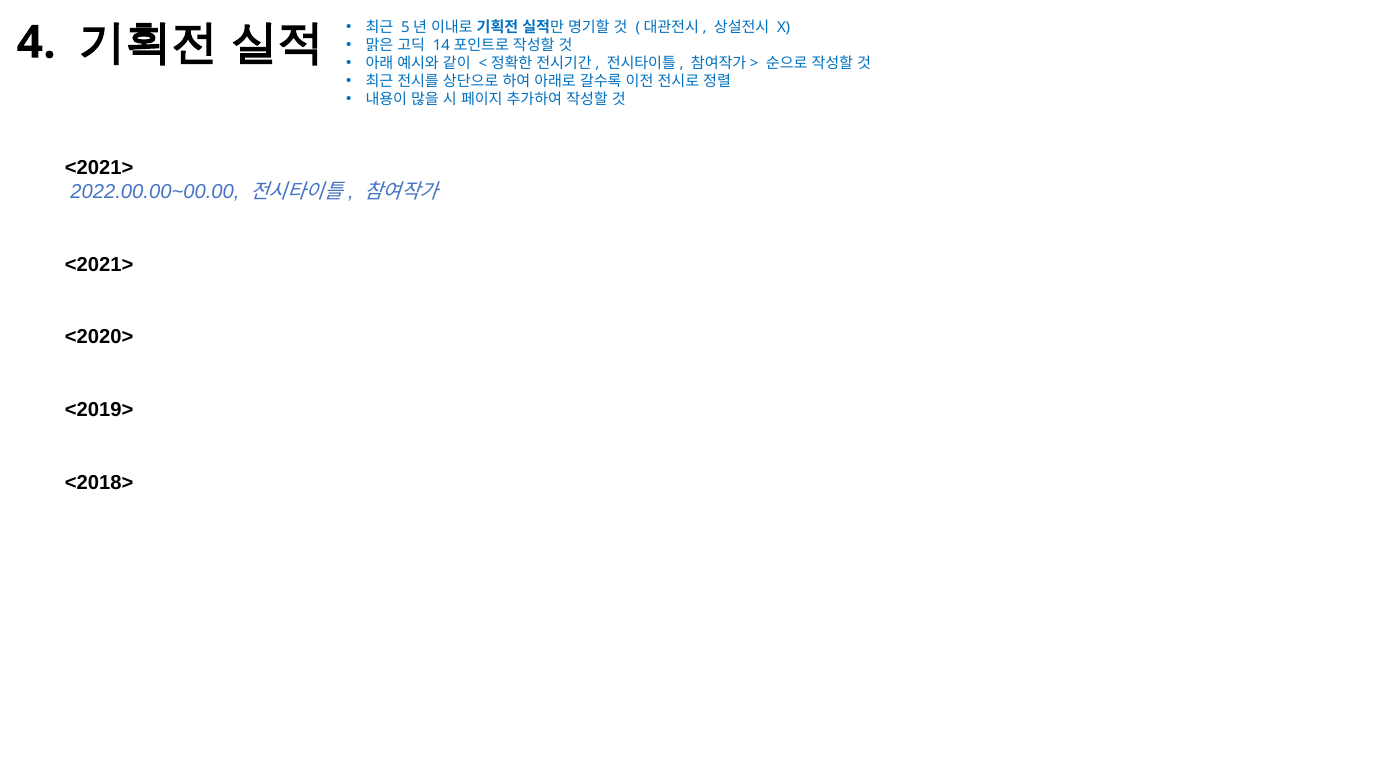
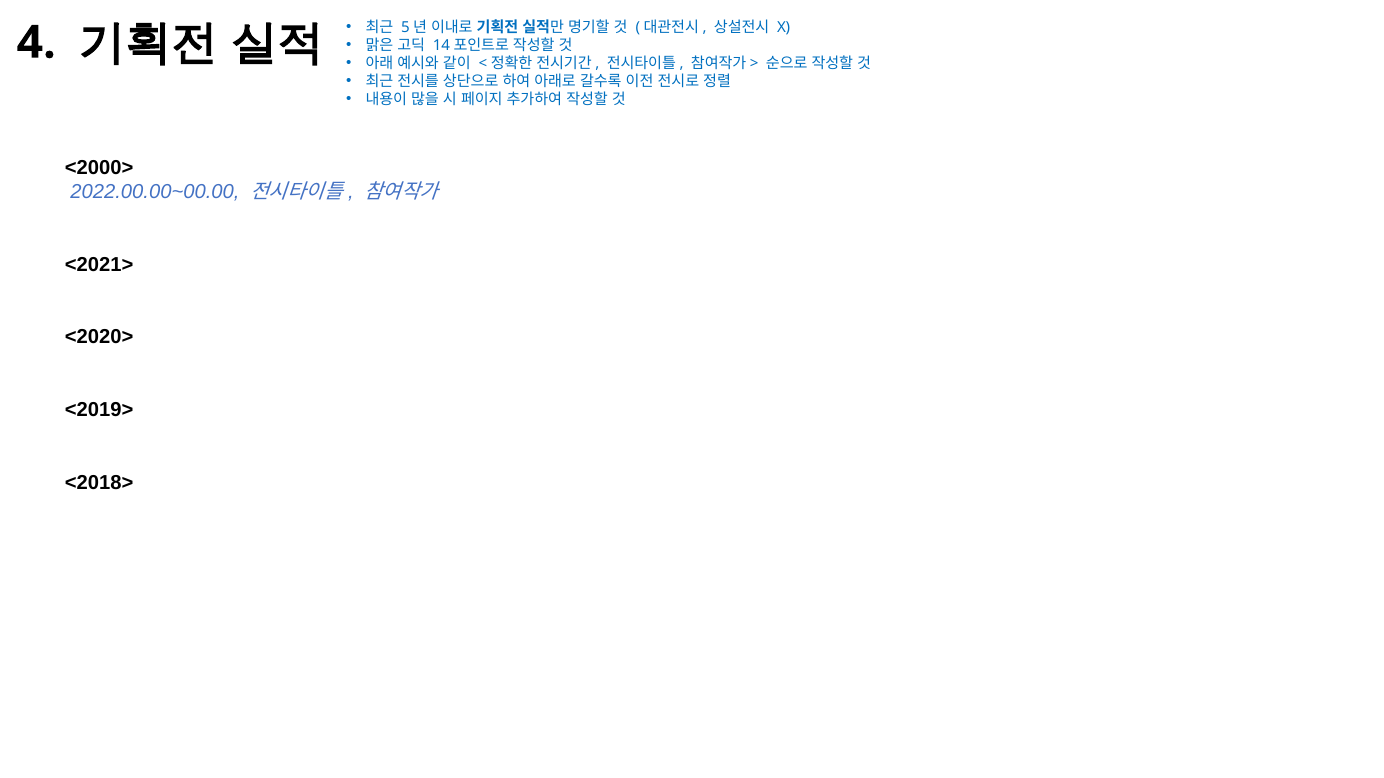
<2021> at (99, 168): <2021> -> <2000>
